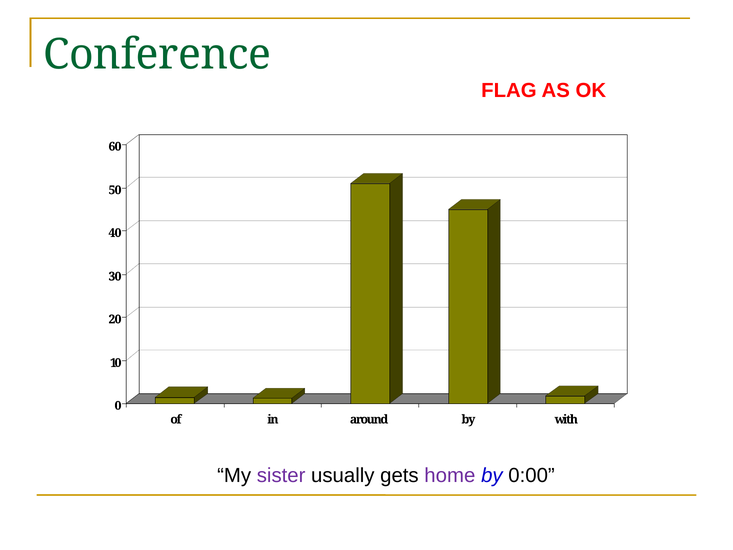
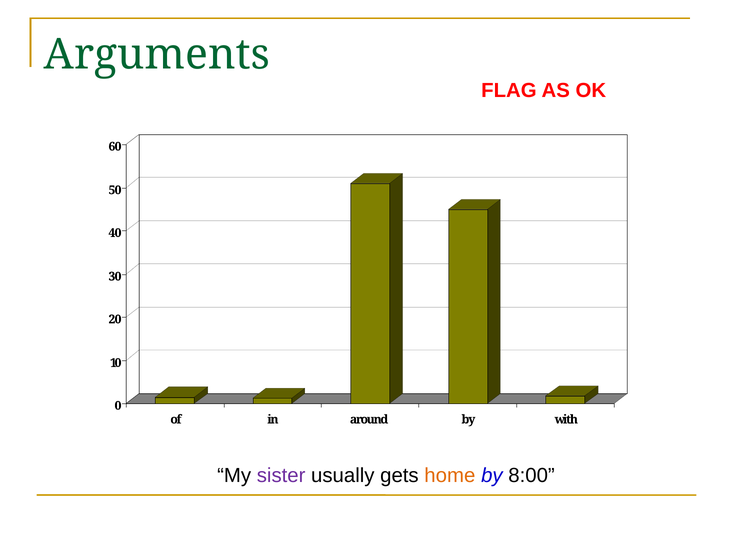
Conference: Conference -> Arguments
home colour: purple -> orange
0:00: 0:00 -> 8:00
